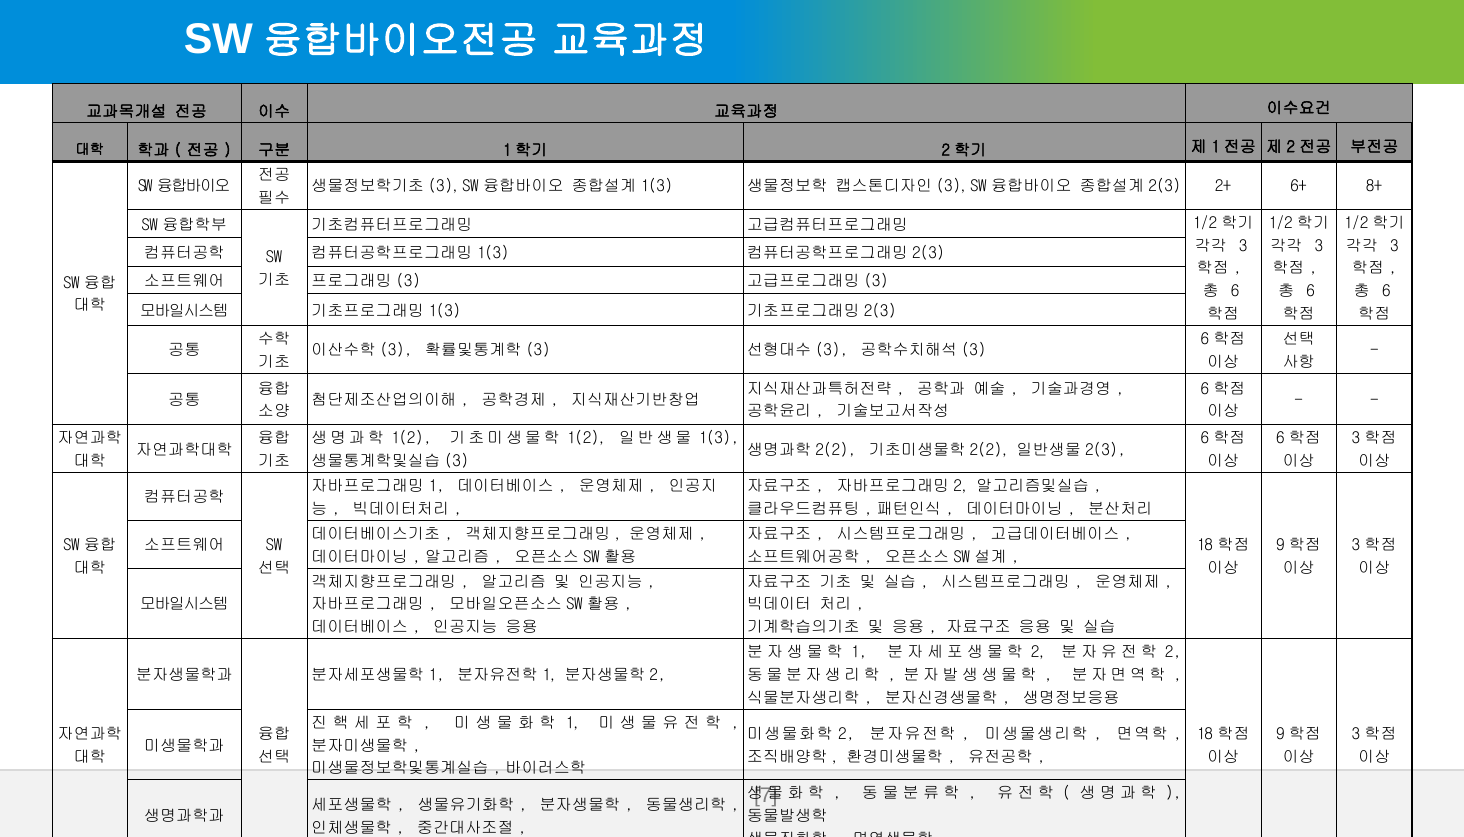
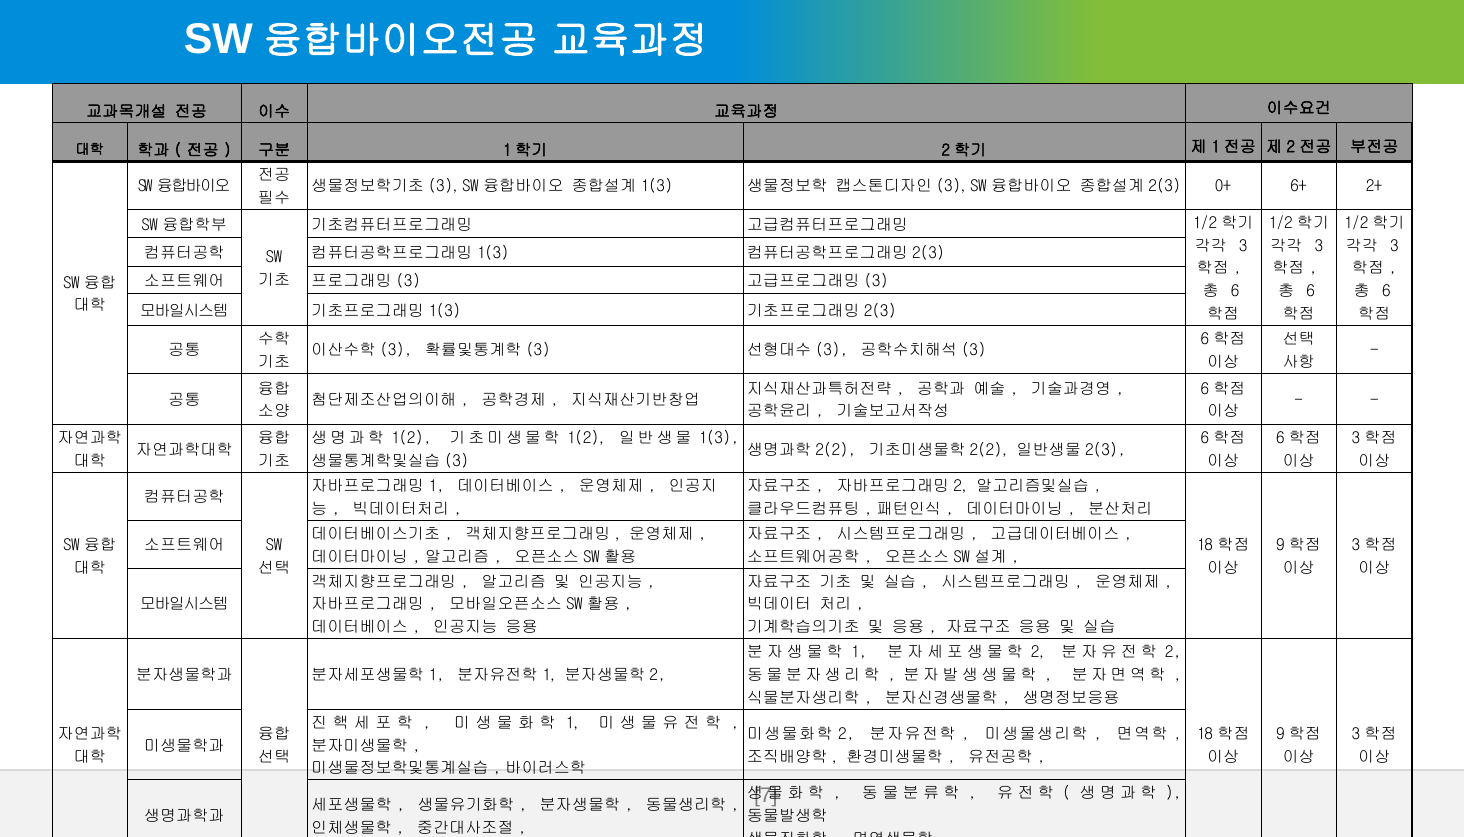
2+: 2+ -> 0+
8+: 8+ -> 2+
